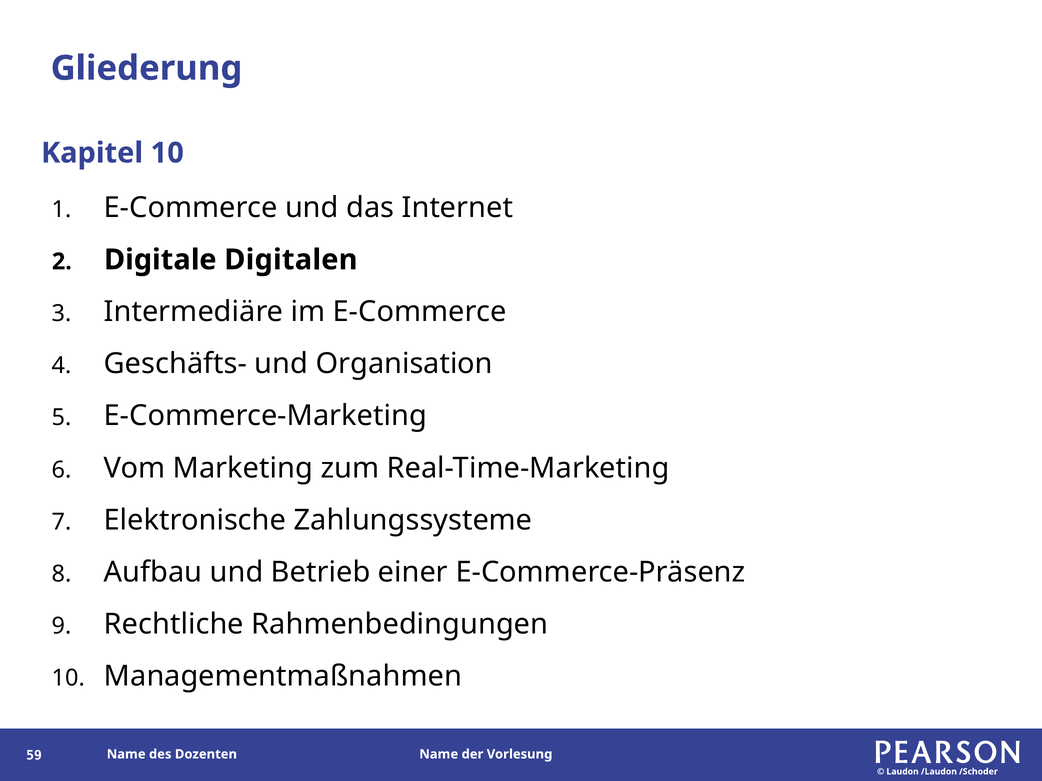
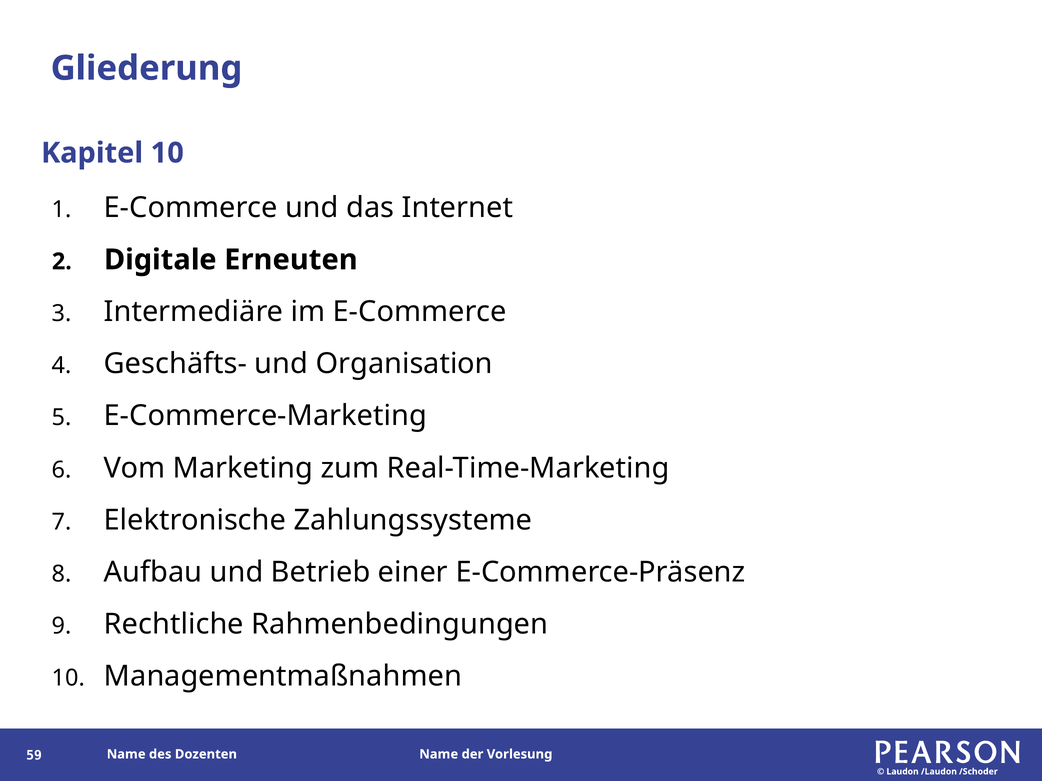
Digitalen: Digitalen -> Erneuten
